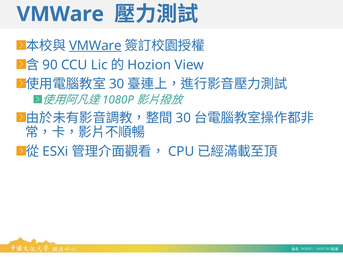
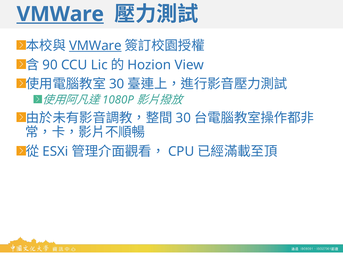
VMWare at (60, 14) underline: none -> present
